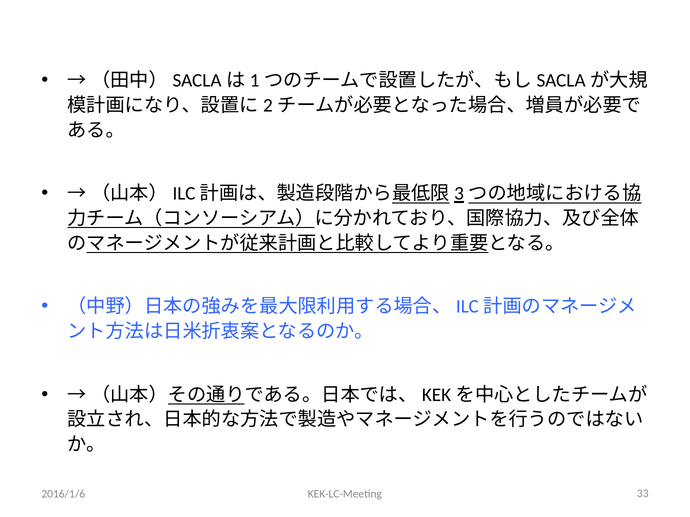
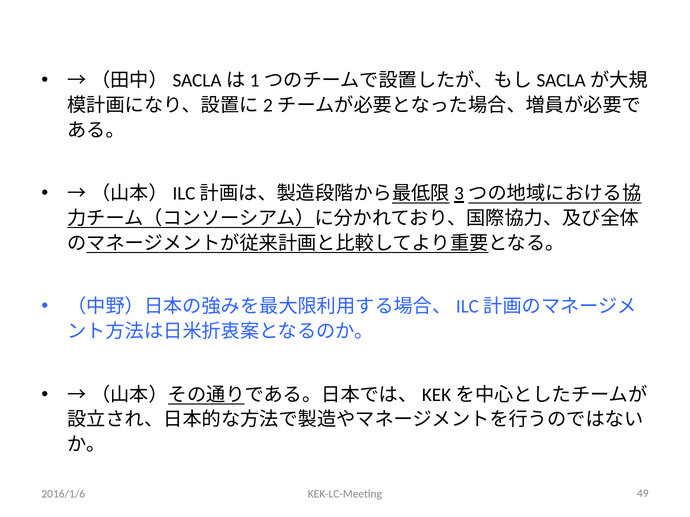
33: 33 -> 49
